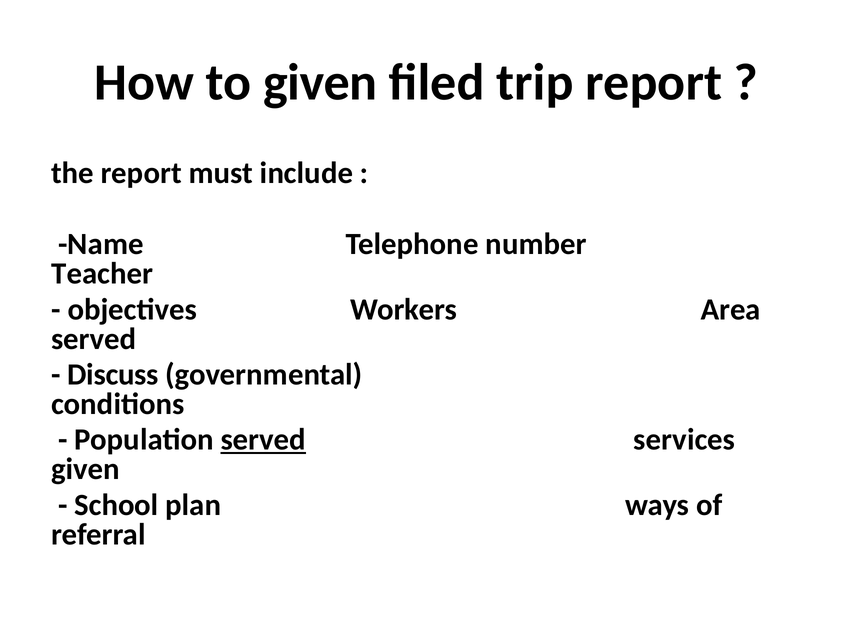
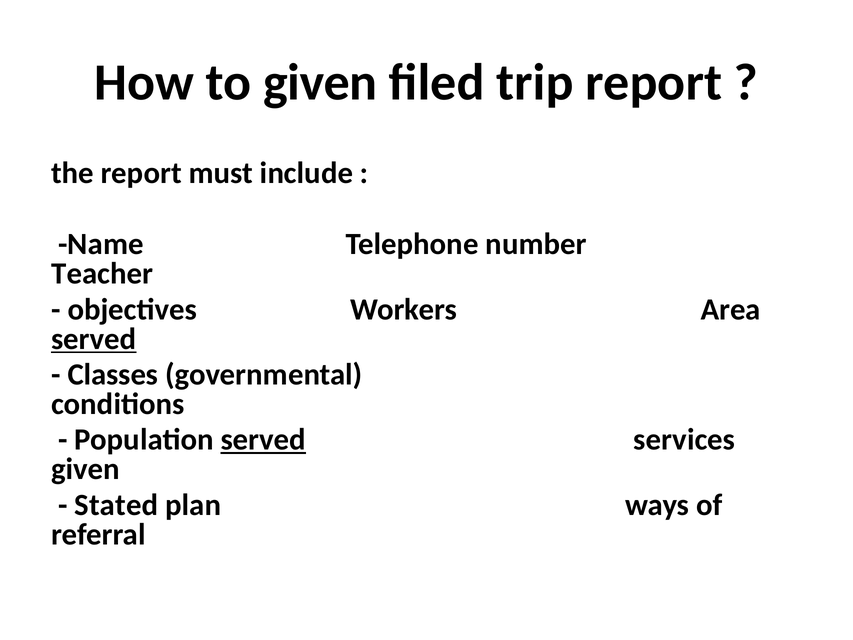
served at (94, 339) underline: none -> present
Discuss: Discuss -> Classes
School: School -> Stated
